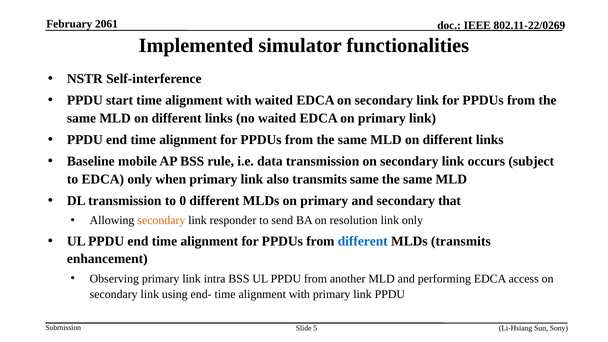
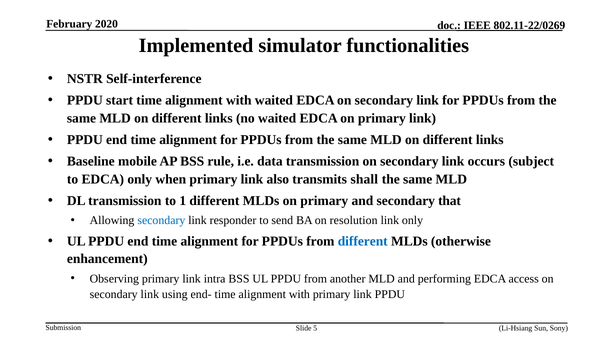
2061: 2061 -> 2020
transmits same: same -> shall
0: 0 -> 1
secondary at (161, 221) colour: orange -> blue
MLDs transmits: transmits -> otherwise
